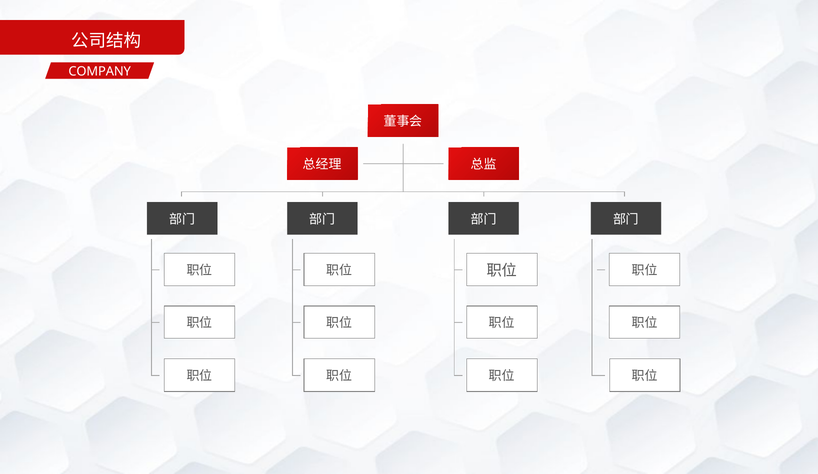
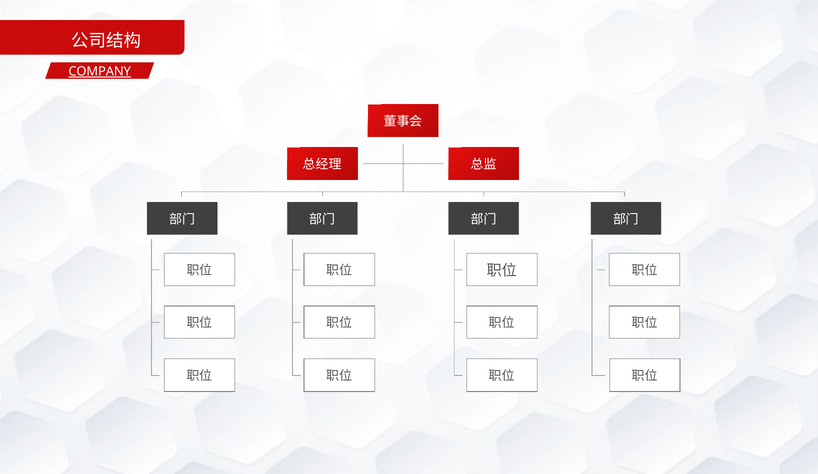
COMPANY underline: none -> present
